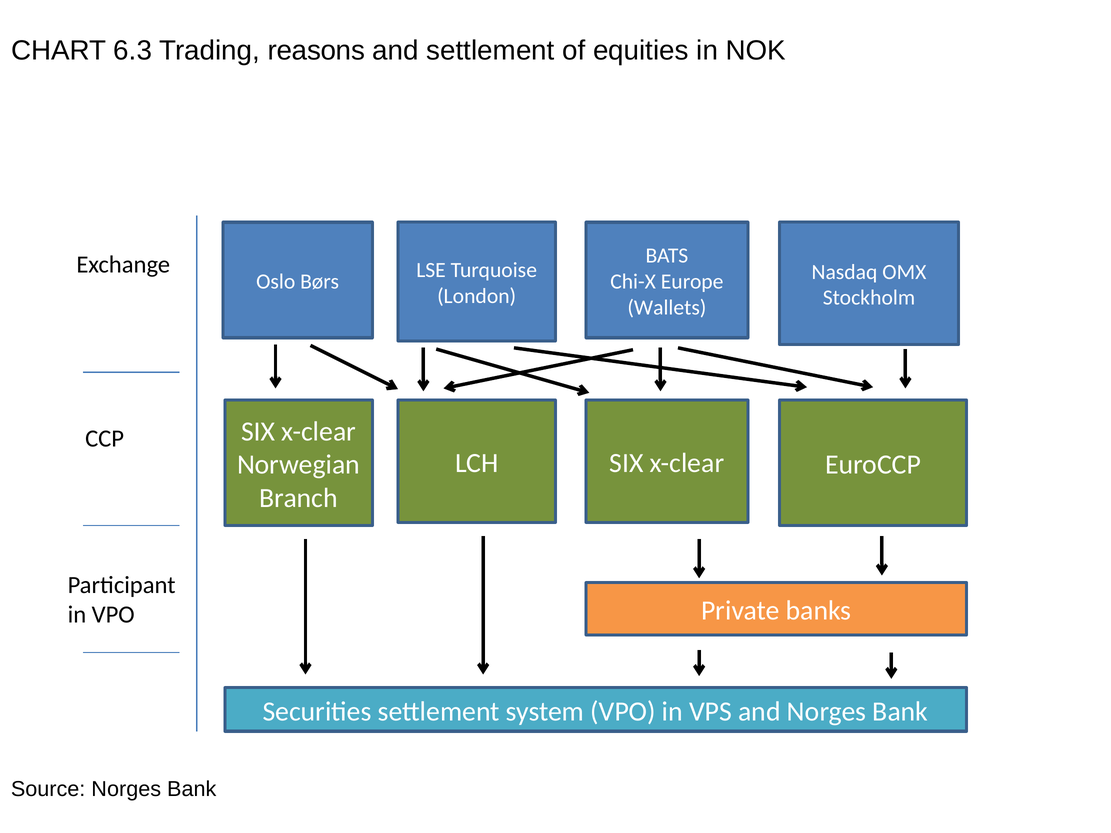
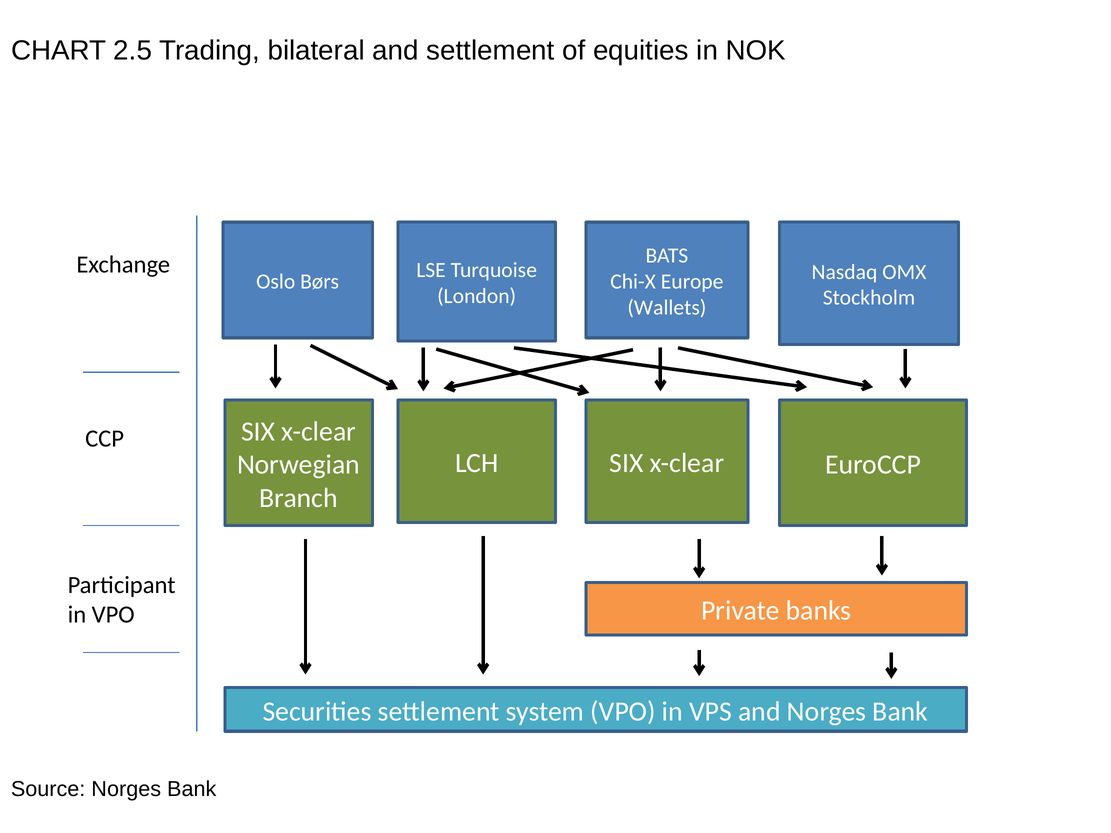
6.3: 6.3 -> 2.5
reasons: reasons -> bilateral
